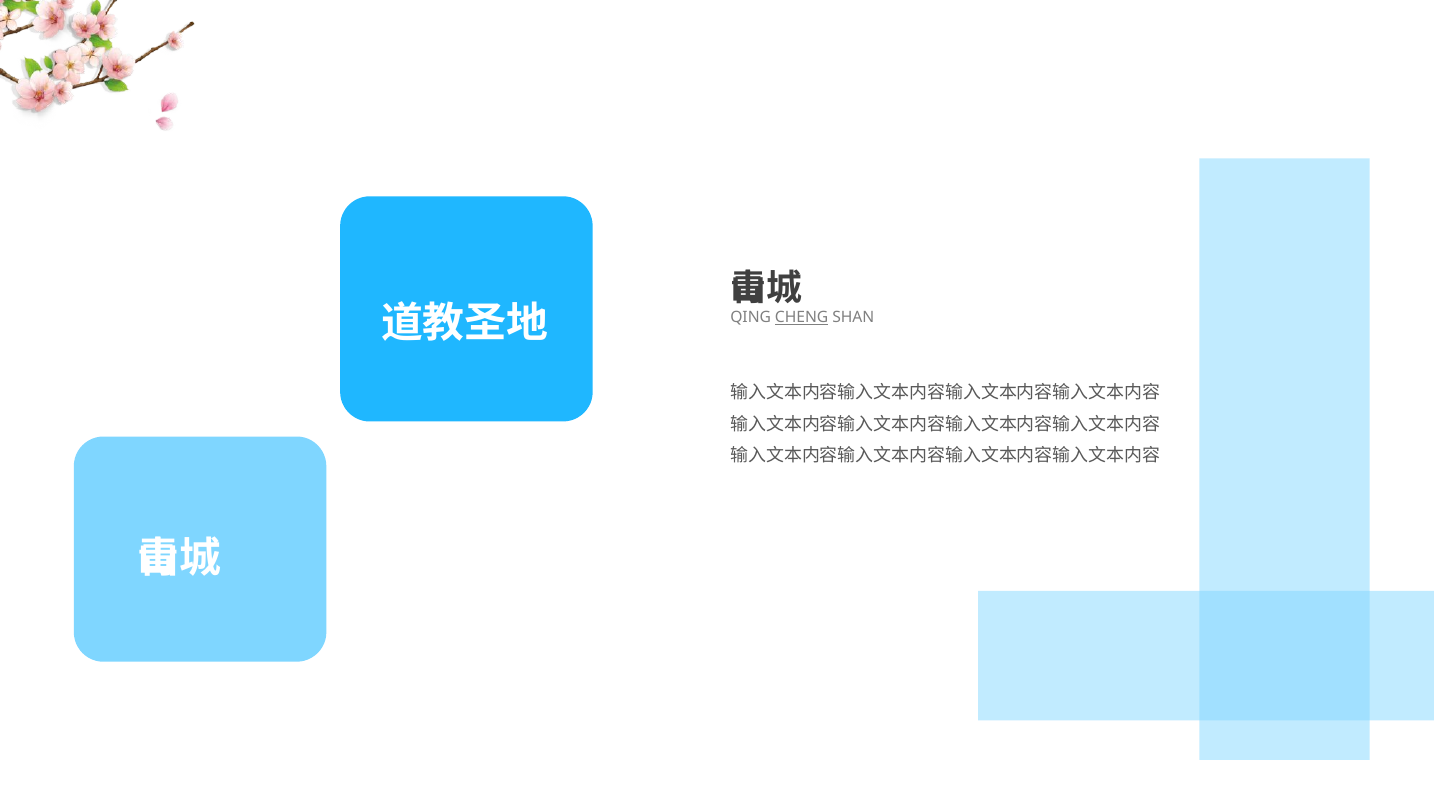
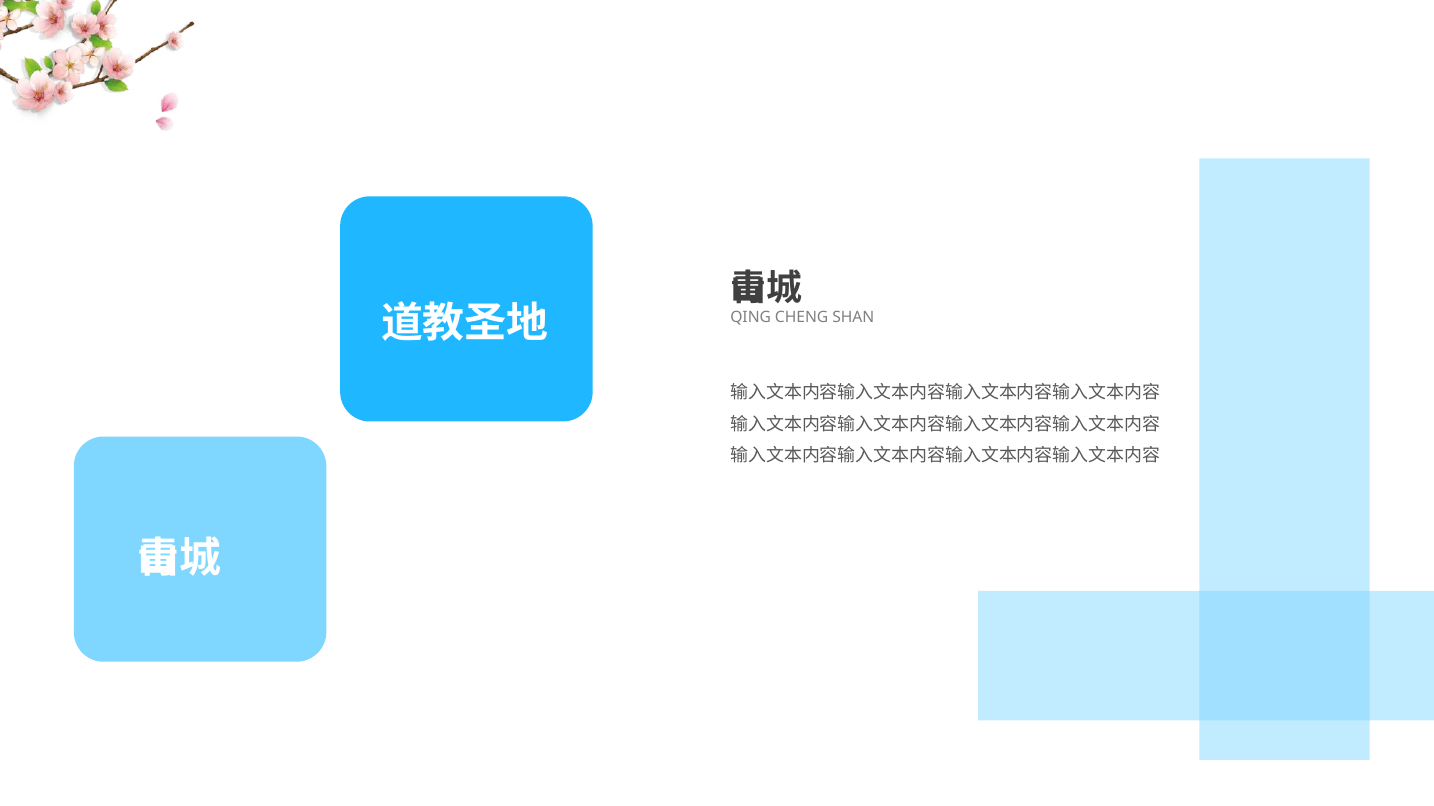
CHENG underline: present -> none
